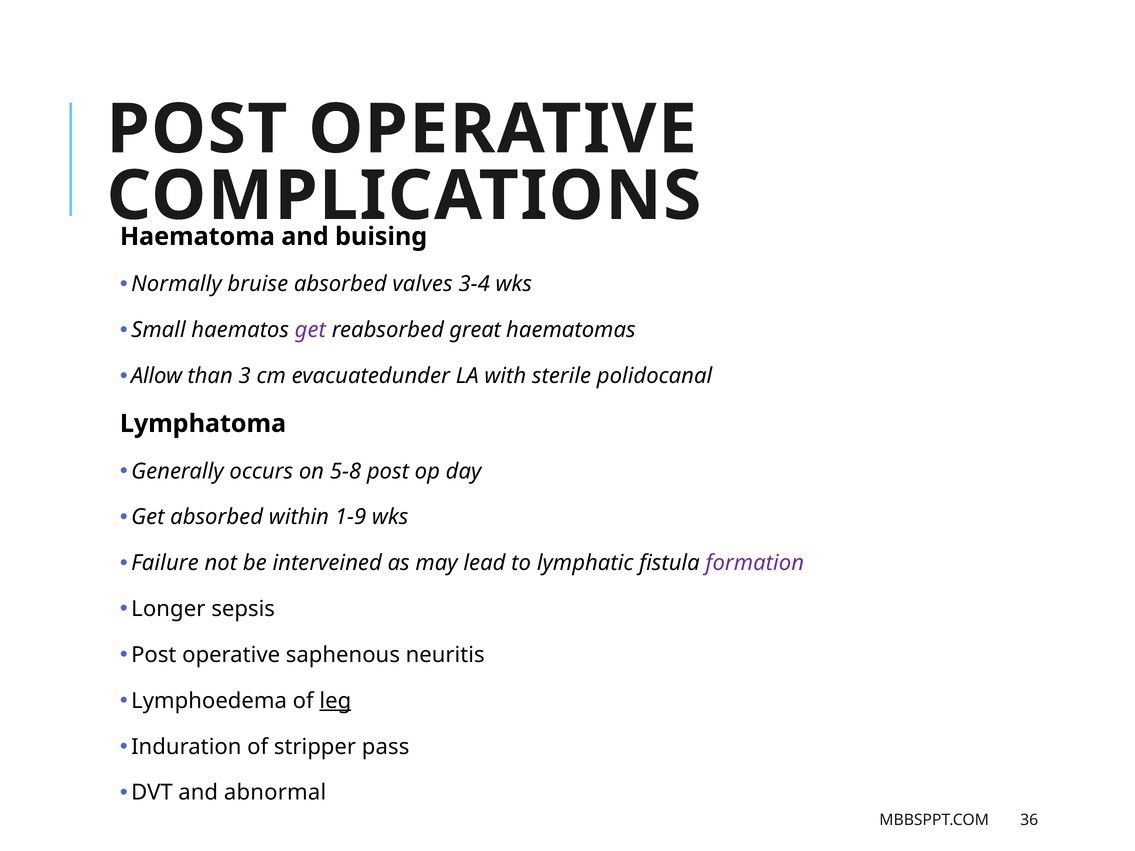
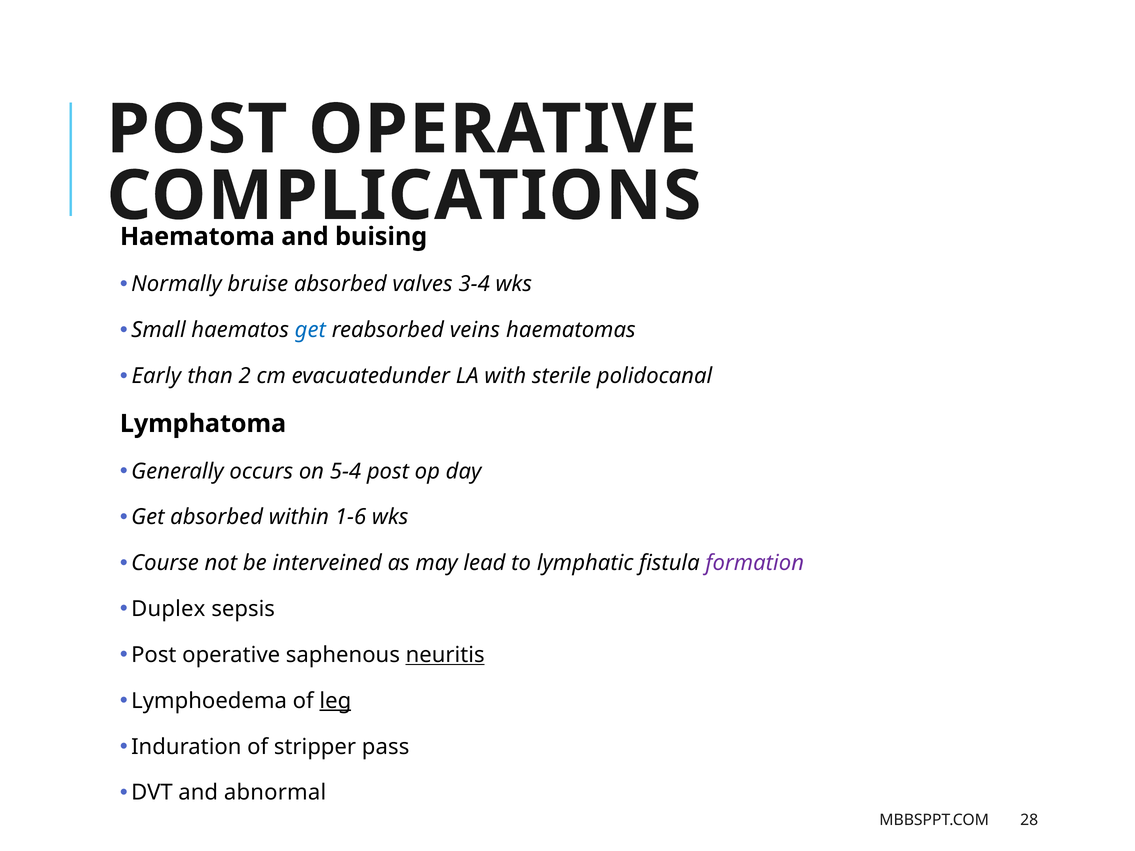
get at (310, 330) colour: purple -> blue
great: great -> veins
Allow: Allow -> Early
3: 3 -> 2
5-8: 5-8 -> 5-4
1-9: 1-9 -> 1-6
Failure: Failure -> Course
Longer: Longer -> Duplex
neuritis underline: none -> present
36: 36 -> 28
